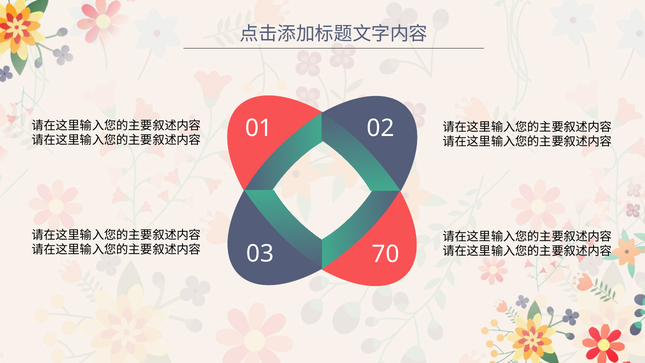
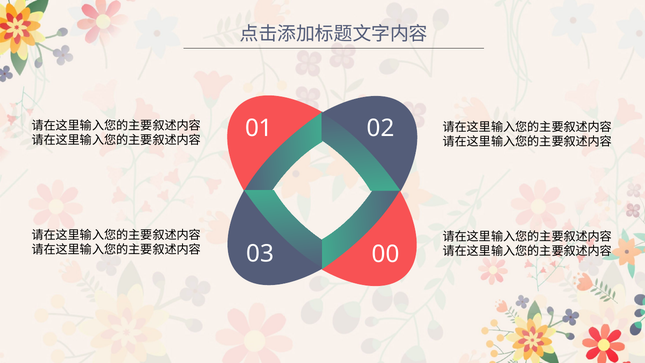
70: 70 -> 00
